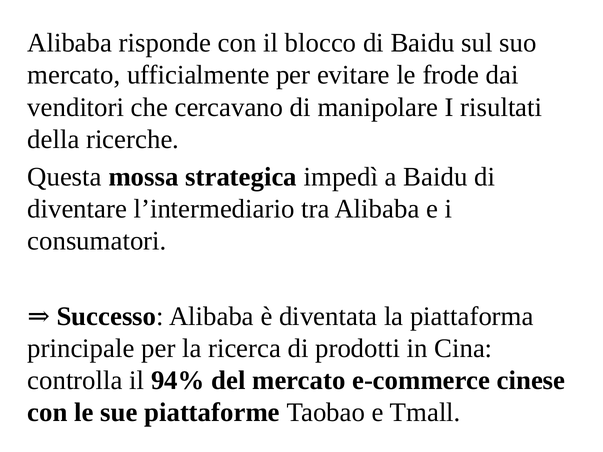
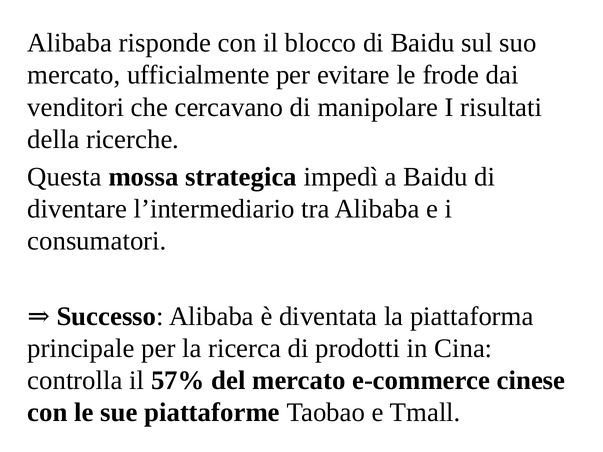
94%: 94% -> 57%
